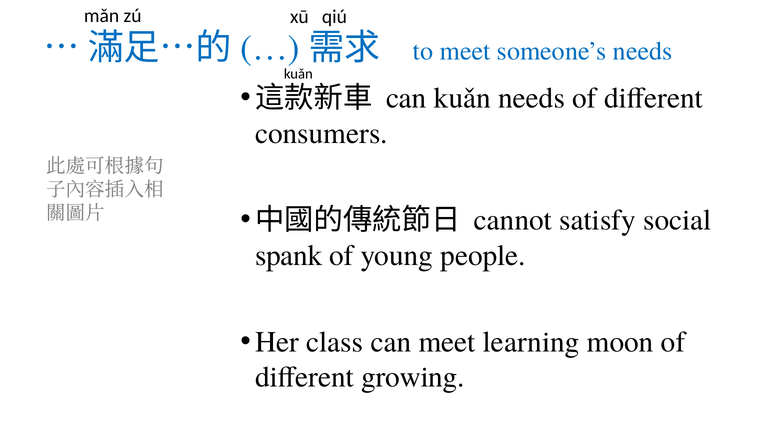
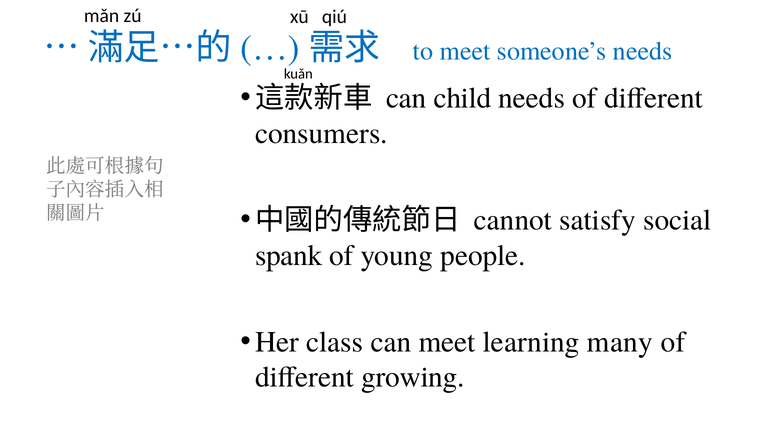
can kuǎn: kuǎn -> child
moon: moon -> many
